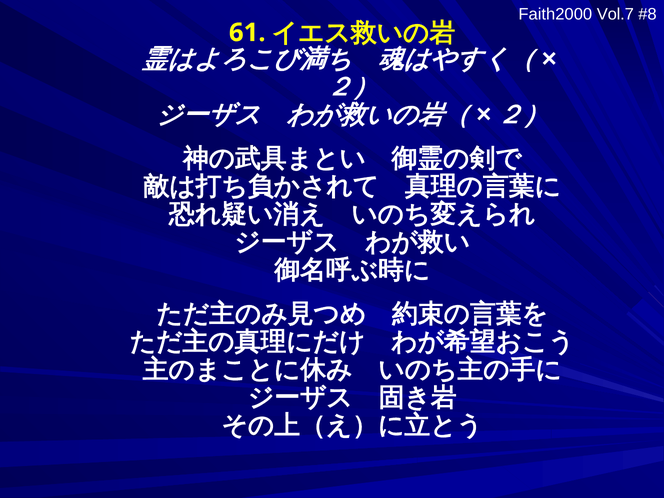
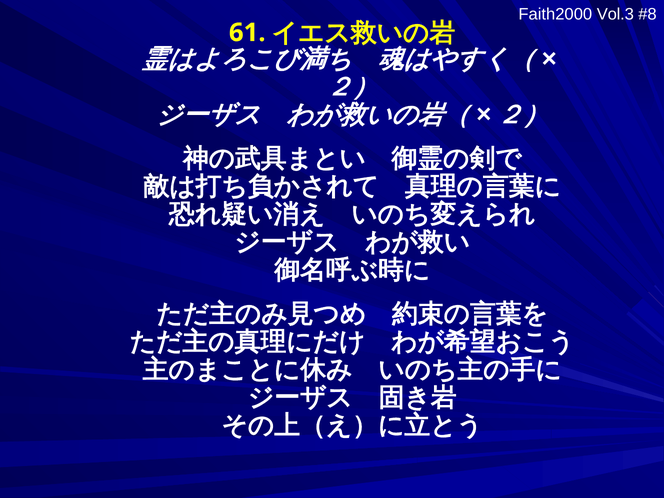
Vol.7: Vol.7 -> Vol.3
